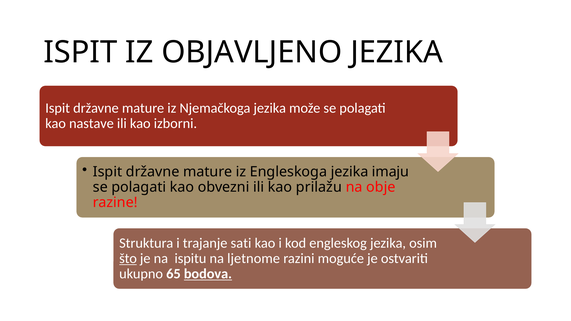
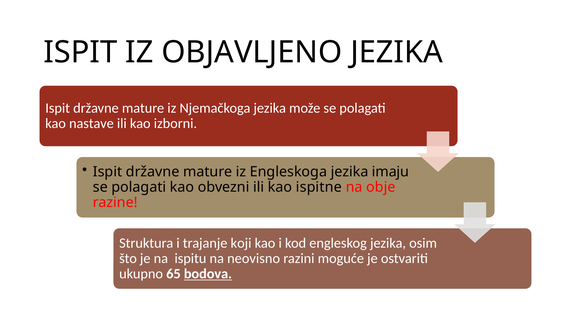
prilažu: prilažu -> ispitne
sati: sati -> koji
što underline: present -> none
ljetnome: ljetnome -> neovisno
